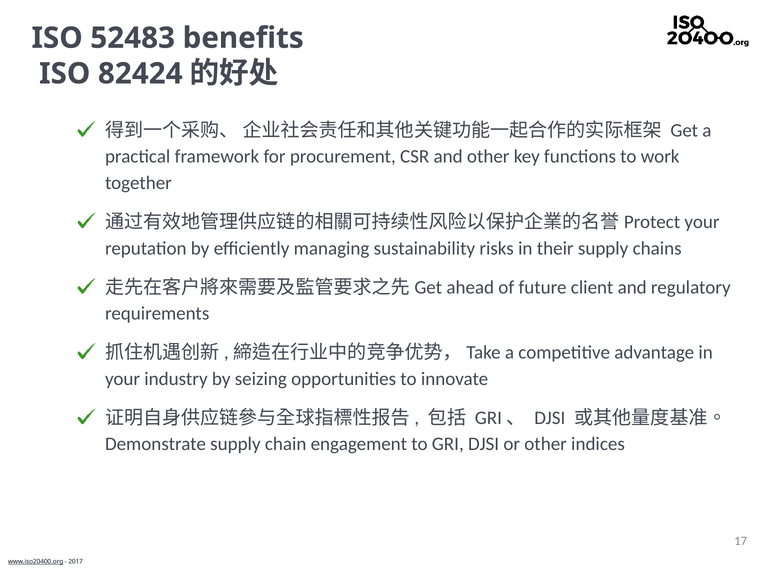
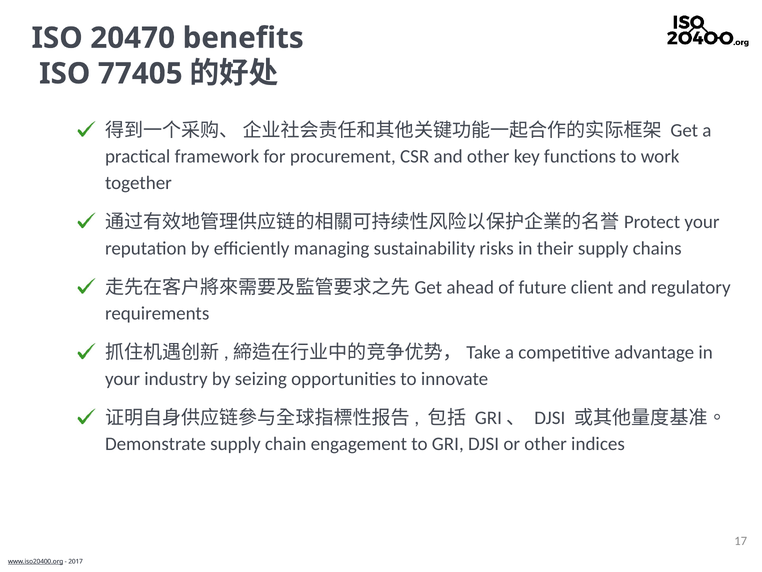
52483: 52483 -> 20470
82424: 82424 -> 77405
